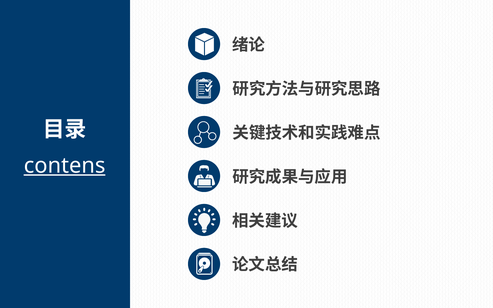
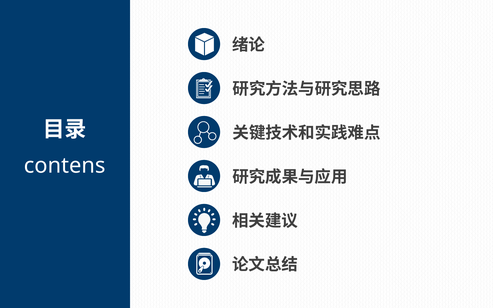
contens underline: present -> none
